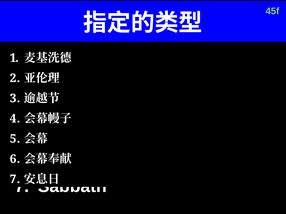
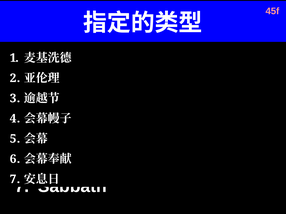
45f colour: light green -> pink
